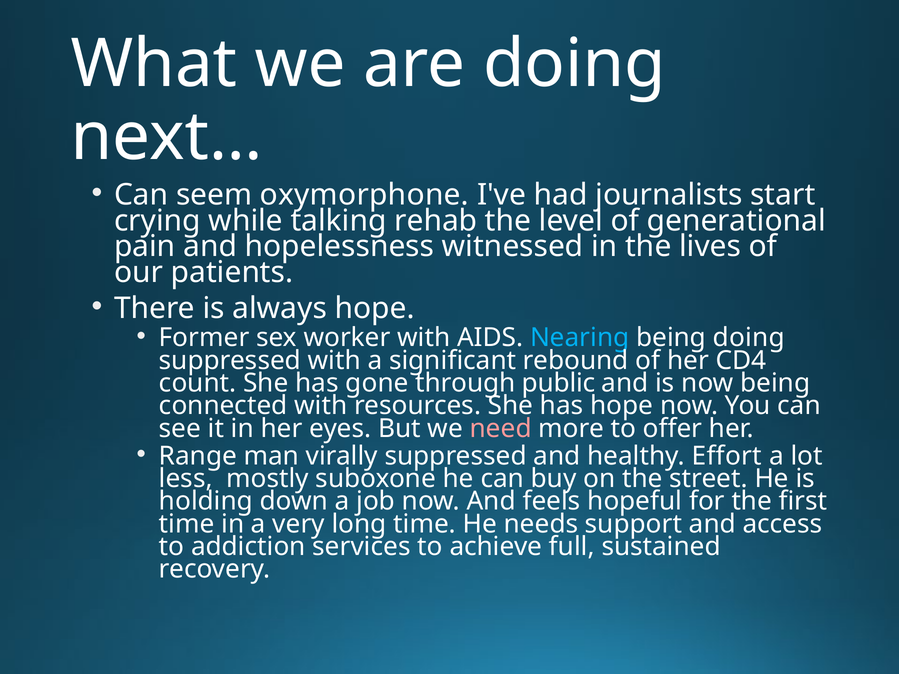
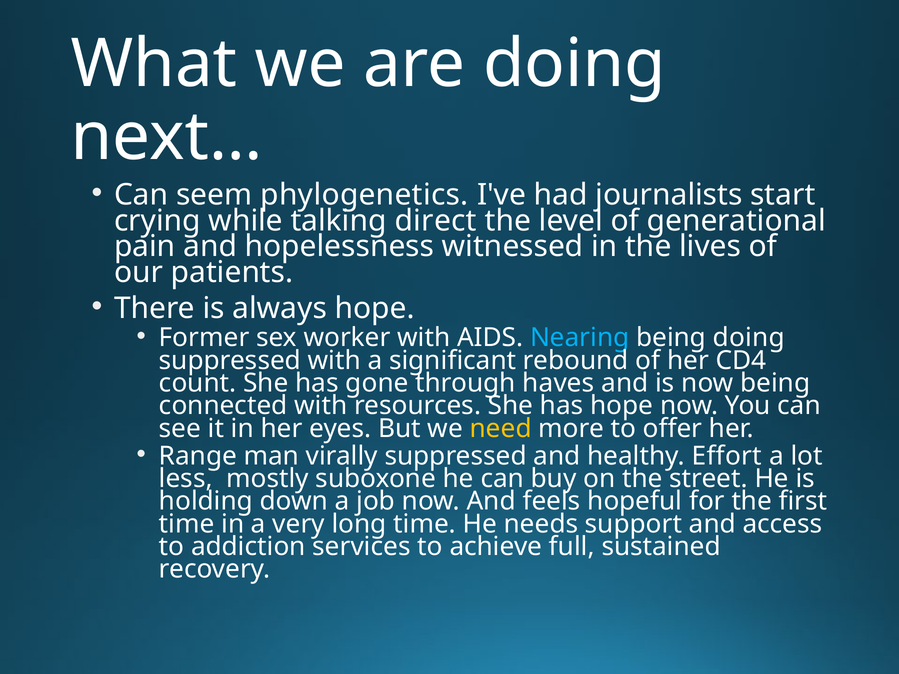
oxymorphone: oxymorphone -> phylogenetics
rehab: rehab -> direct
public: public -> haves
need colour: pink -> yellow
